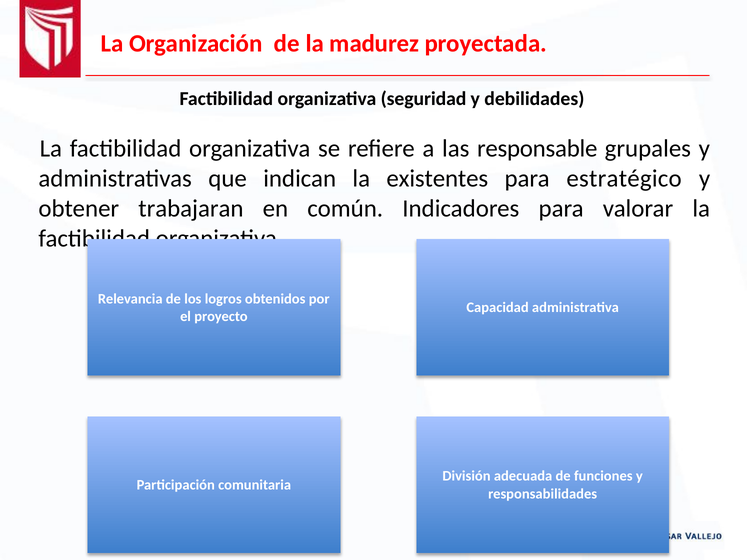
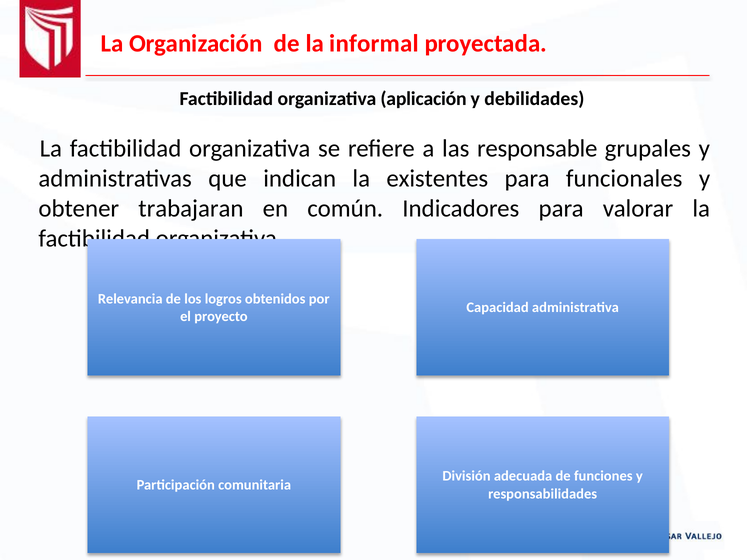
madurez: madurez -> informal
seguridad: seguridad -> aplicación
estratégico: estratégico -> funcionales
